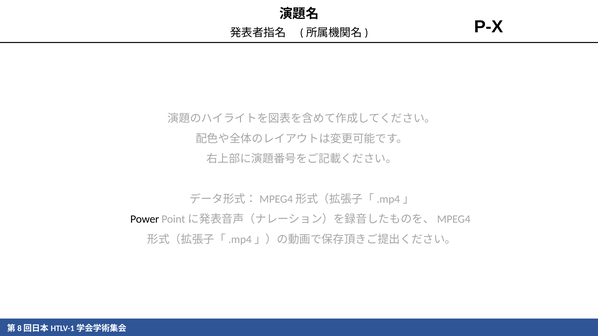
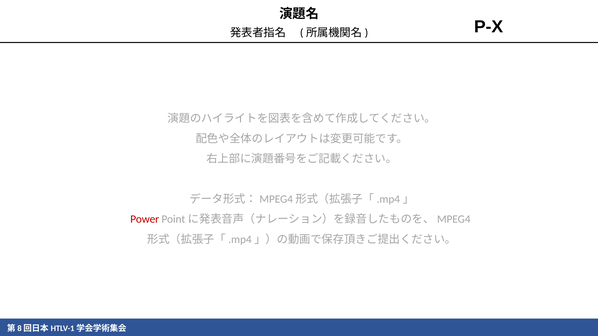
Power colour: black -> red
